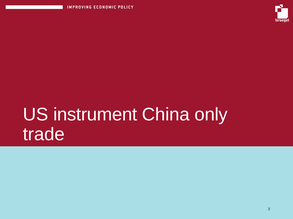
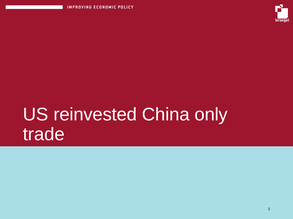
instrument: instrument -> reinvested
